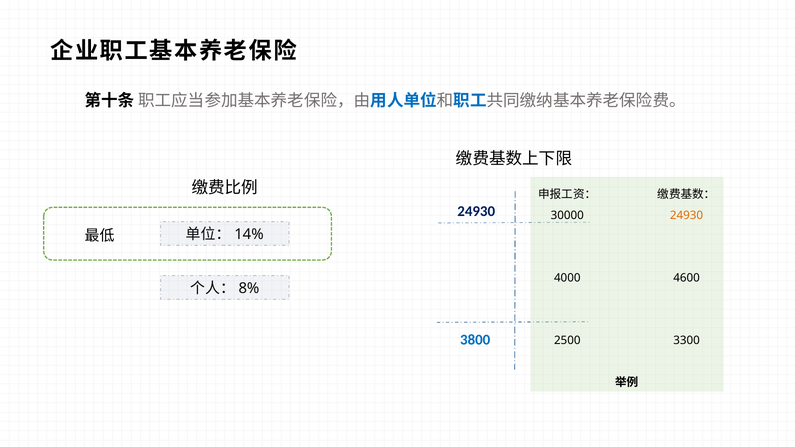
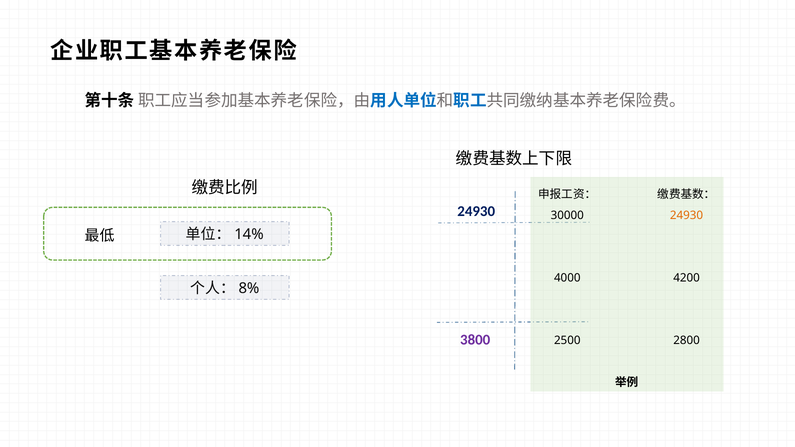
4600: 4600 -> 4200
3800 colour: blue -> purple
3300: 3300 -> 2800
